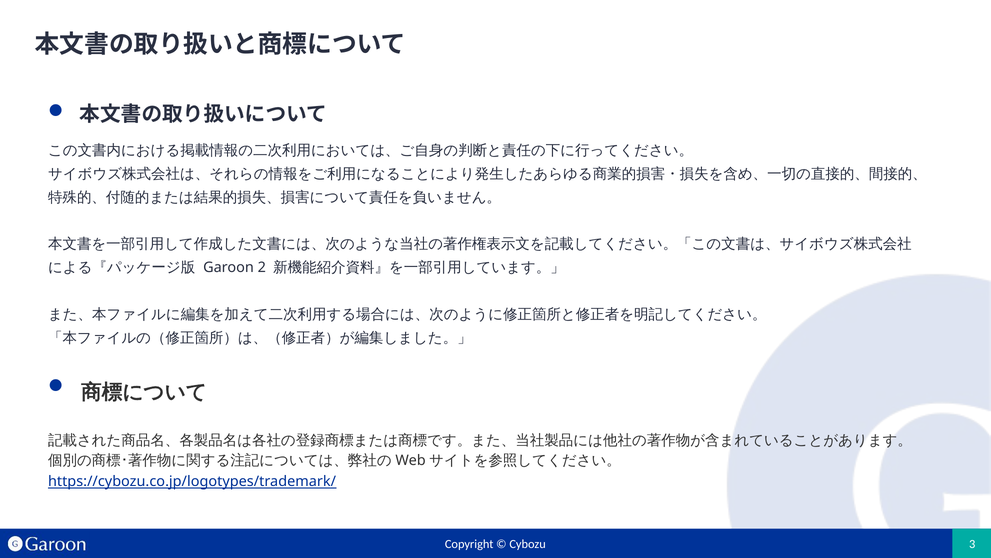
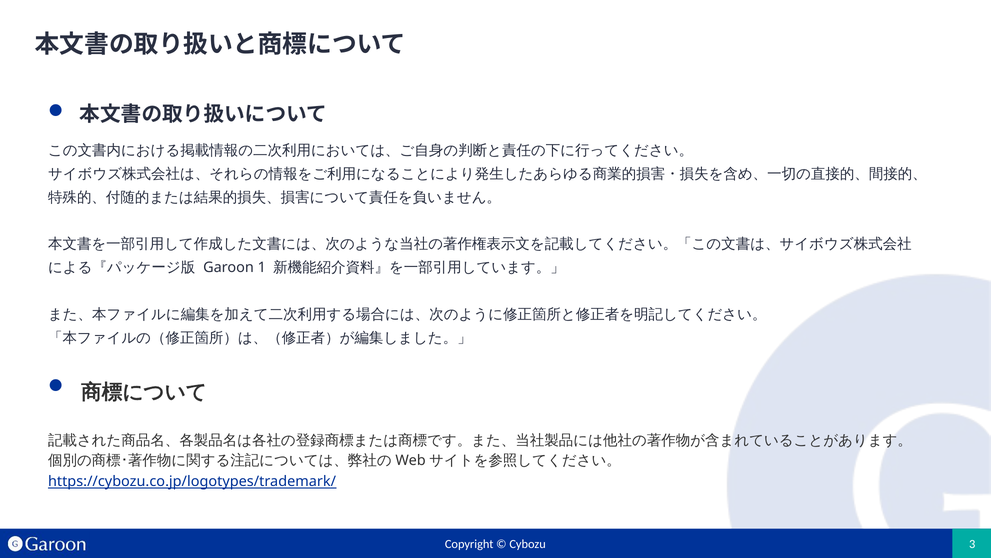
2: 2 -> 1
